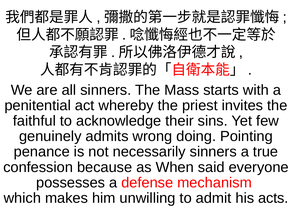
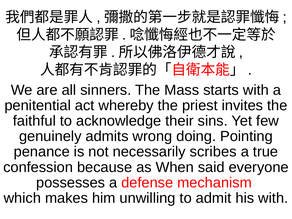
necessarily sinners: sinners -> scribes
his acts: acts -> with
